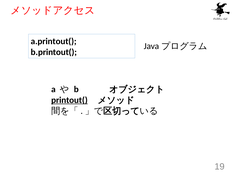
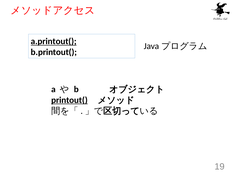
a.printout( underline: none -> present
